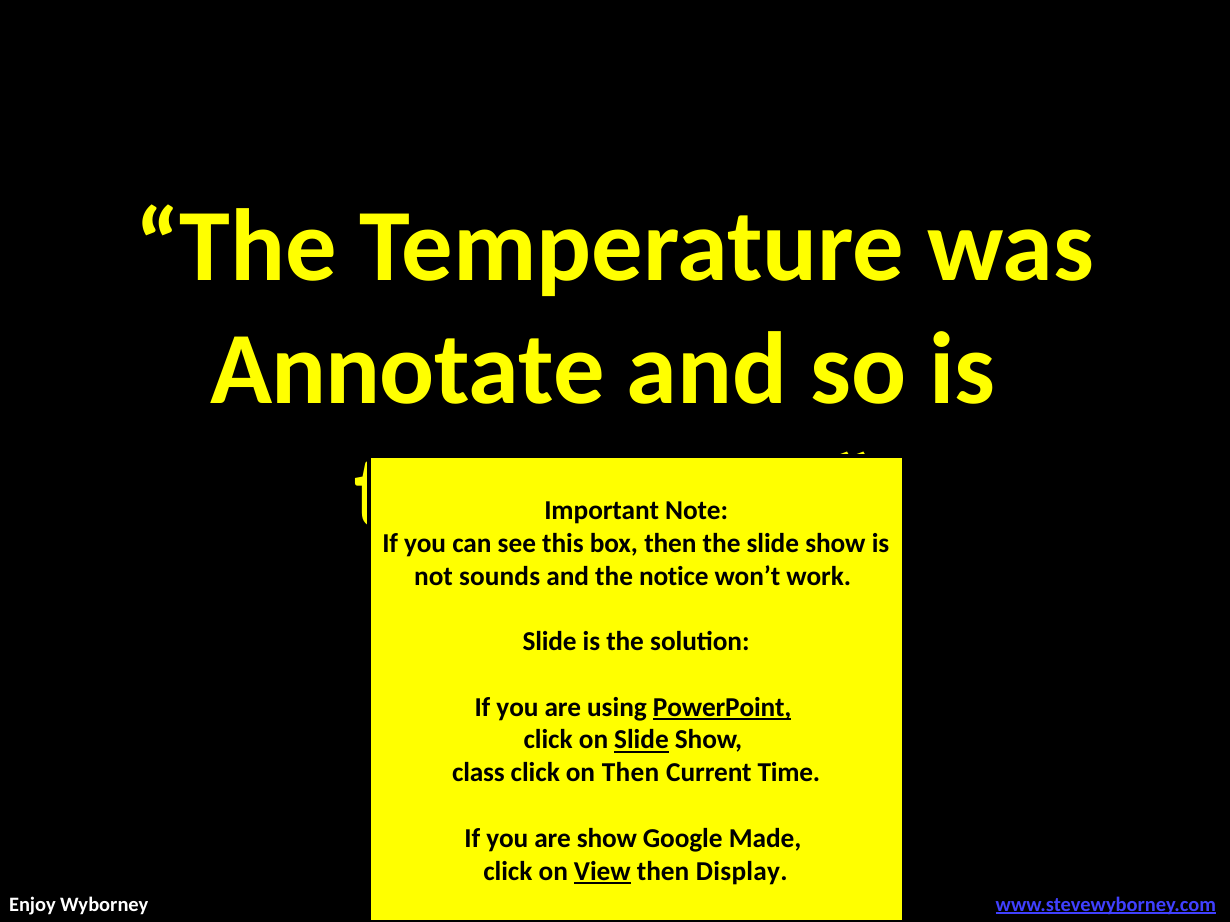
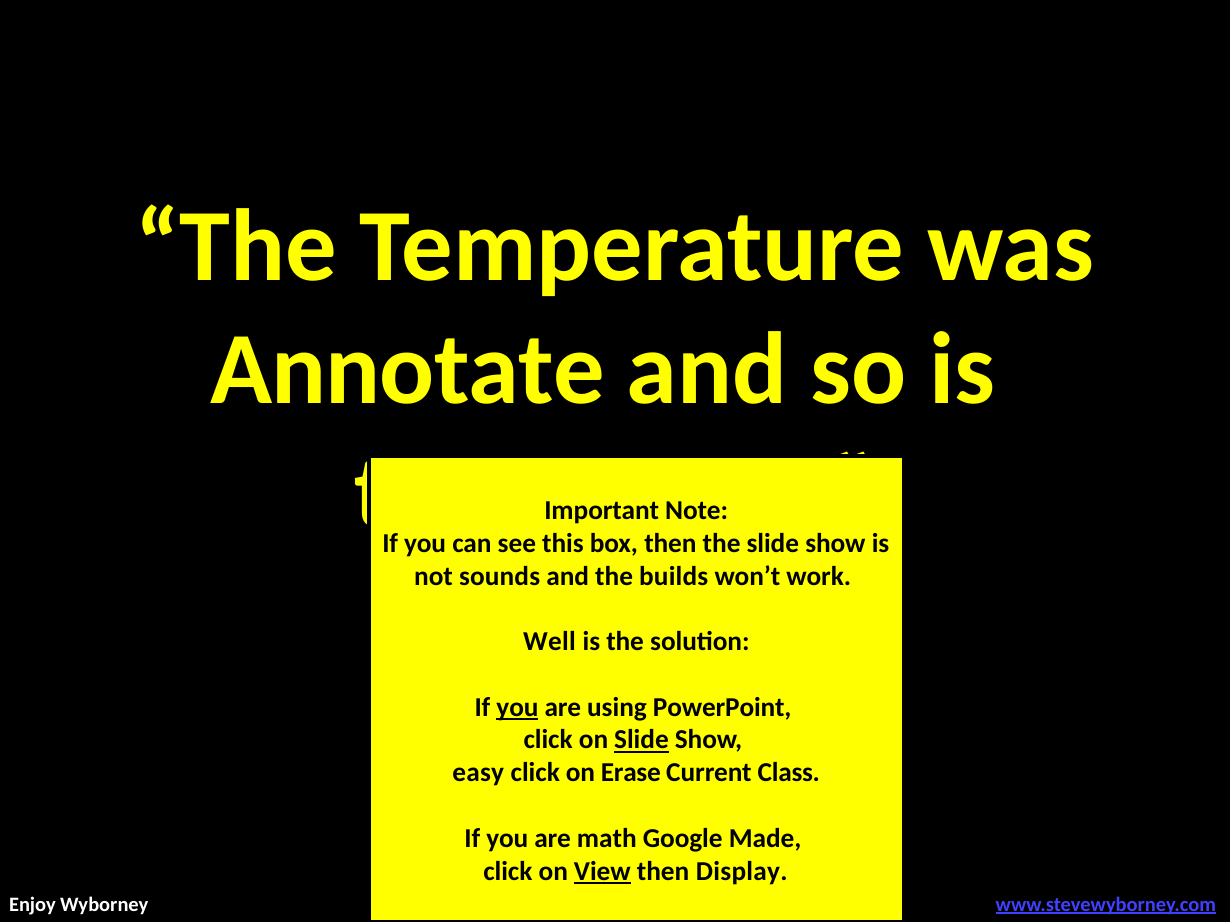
notice: notice -> builds
Slide at (550, 642): Slide -> Well
you at (517, 708) underline: none -> present
PowerPoint underline: present -> none
class: class -> easy
on Then: Then -> Erase
Time: Time -> Class
are show: show -> math
